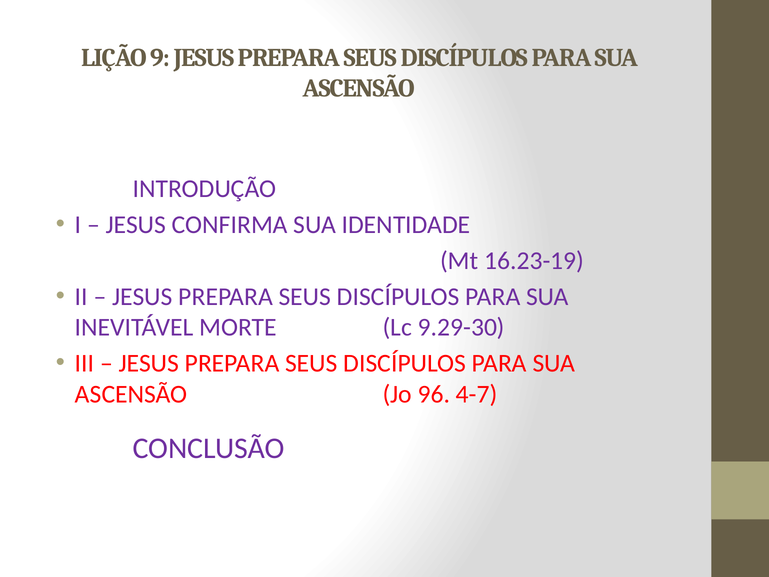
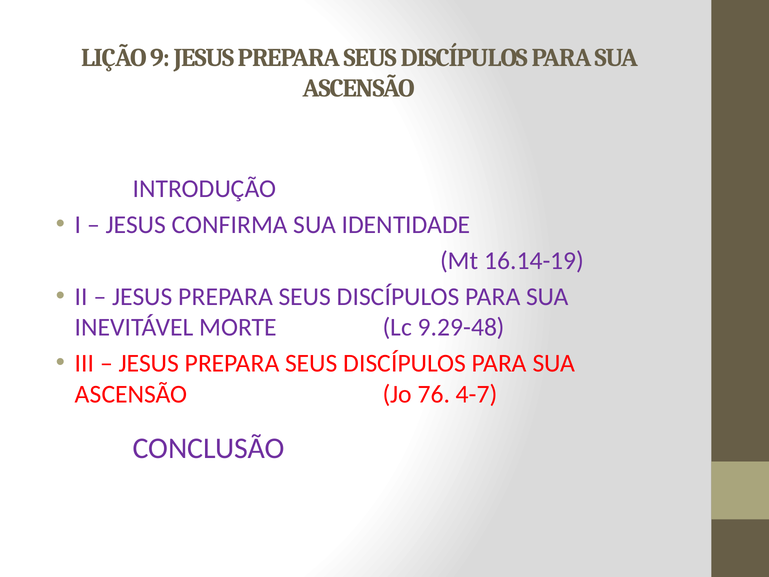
16.23-19: 16.23-19 -> 16.14-19
9.29-30: 9.29-30 -> 9.29-48
96: 96 -> 76
